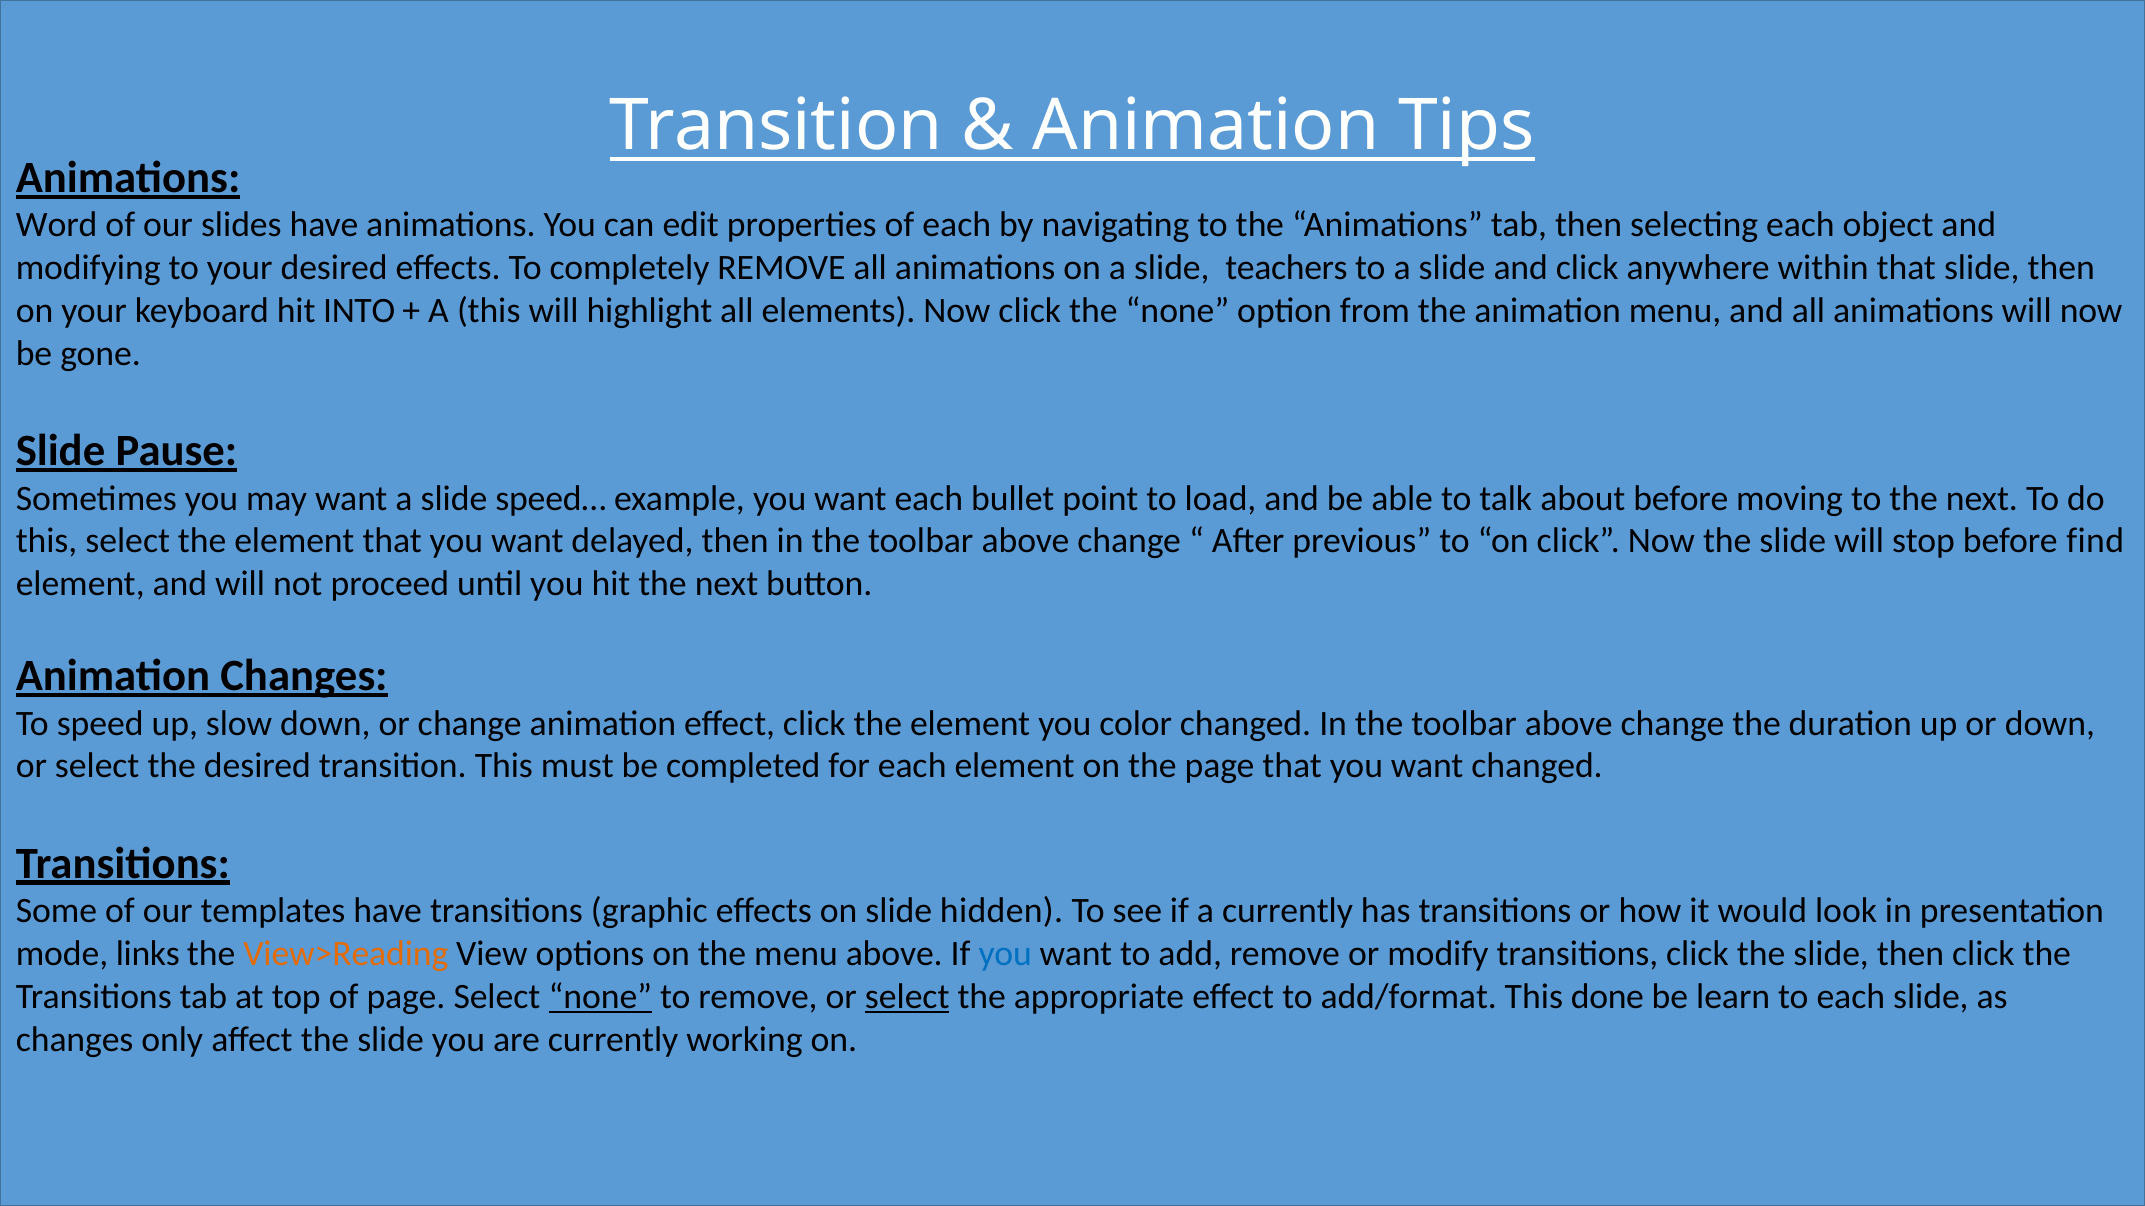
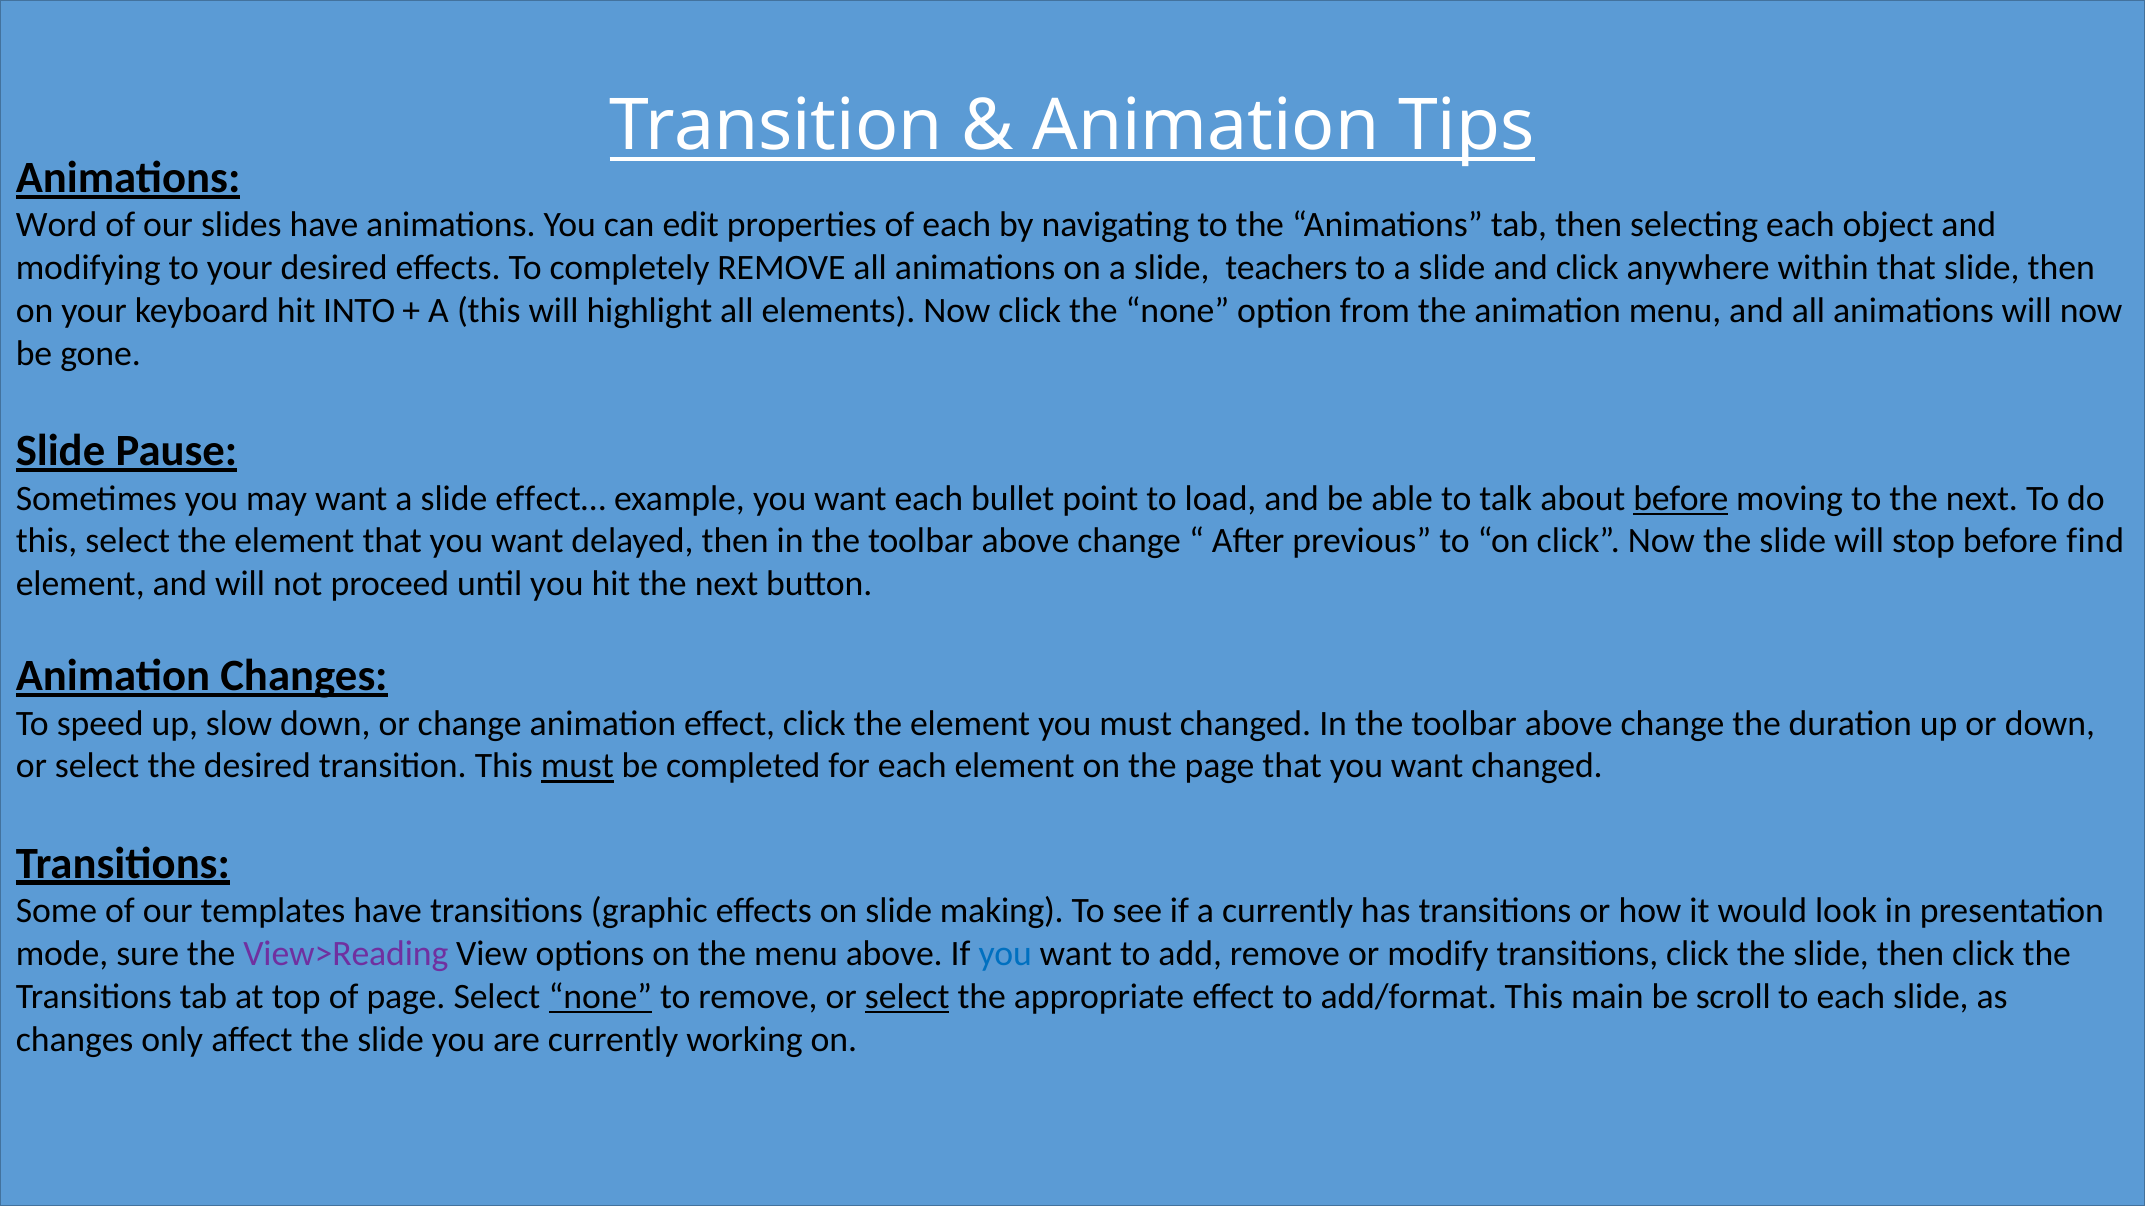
speed…: speed… -> effect…
before at (1681, 499) underline: none -> present
you color: color -> must
must at (577, 767) underline: none -> present
hidden: hidden -> making
links: links -> sure
View>Reading colour: orange -> purple
done: done -> main
learn: learn -> scroll
